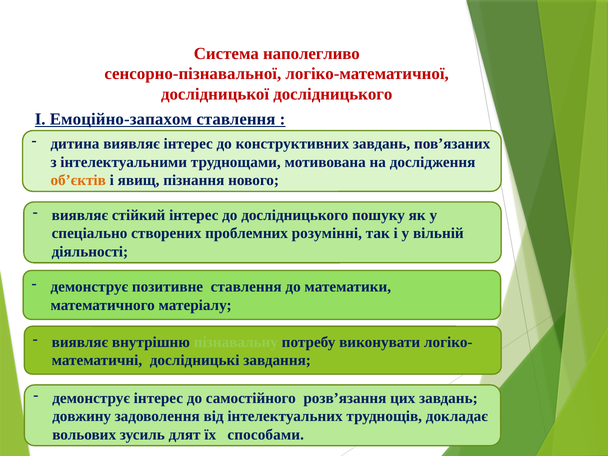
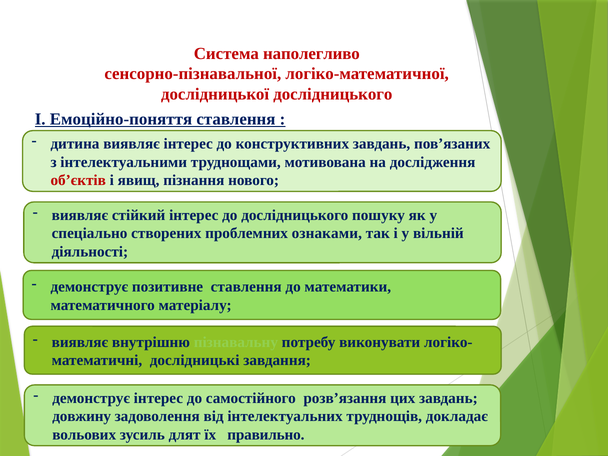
Емоційно-запахом: Емоційно-запахом -> Емоційно-поняття
об’єктів colour: orange -> red
розумінні: розумінні -> ознаками
способами: способами -> правильно
